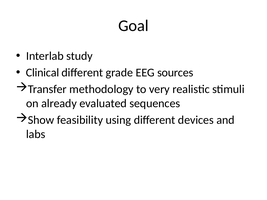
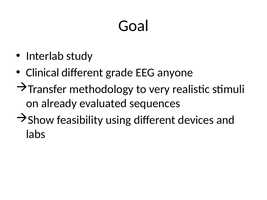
sources: sources -> anyone
